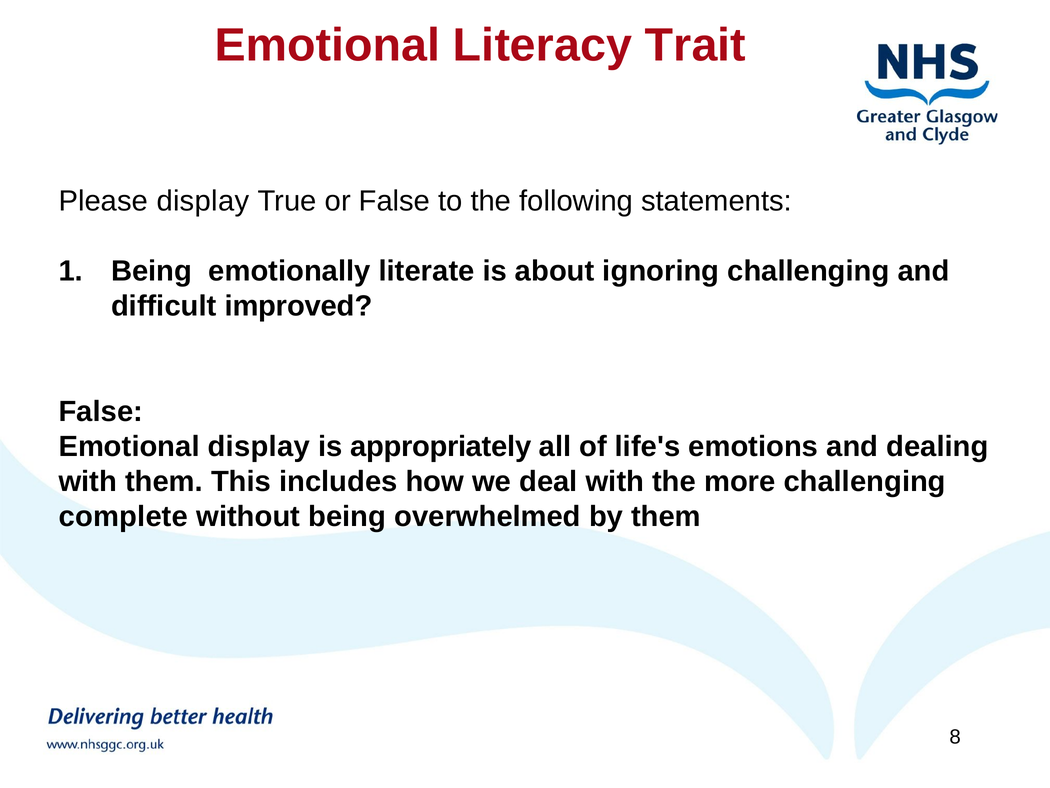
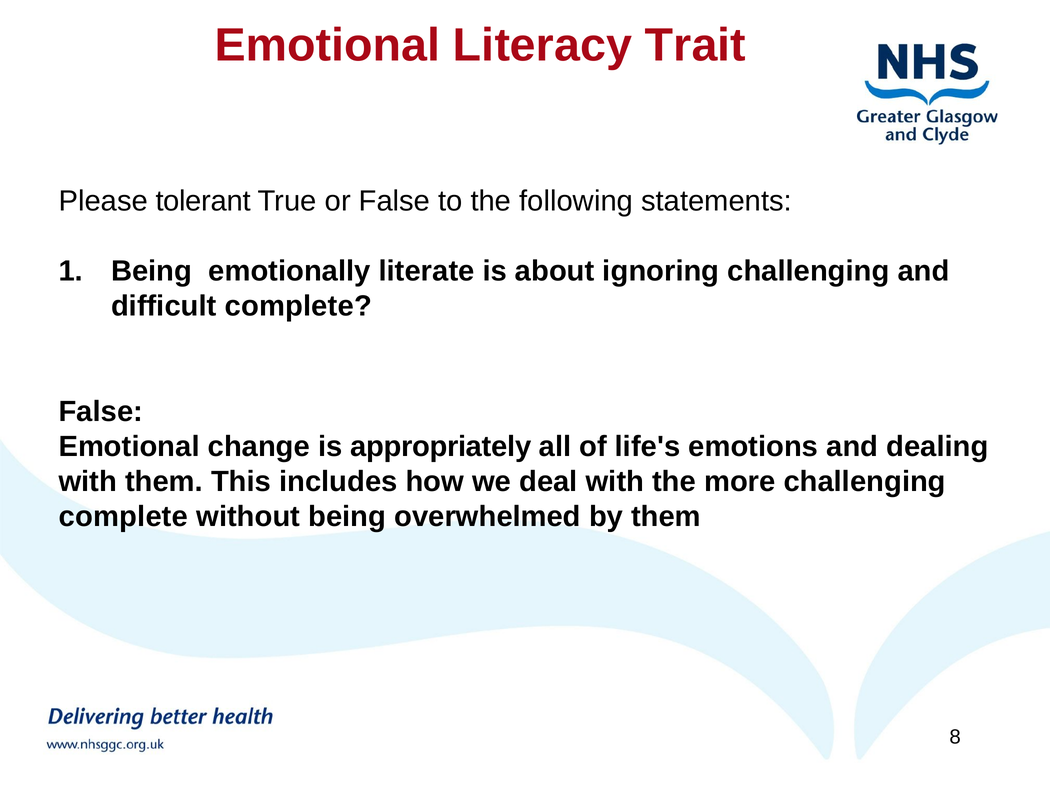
Please display: display -> tolerant
difficult improved: improved -> complete
Emotional display: display -> change
